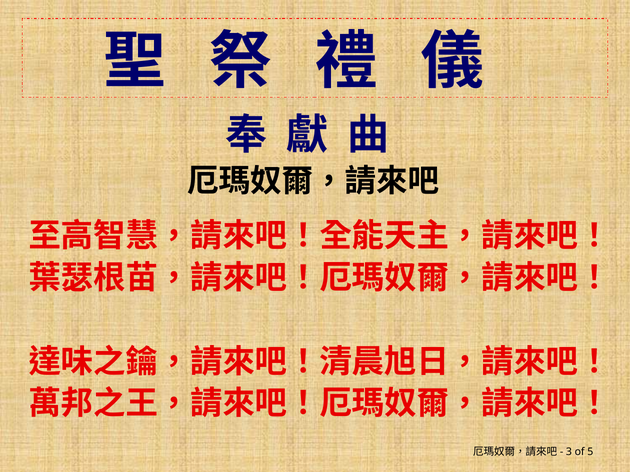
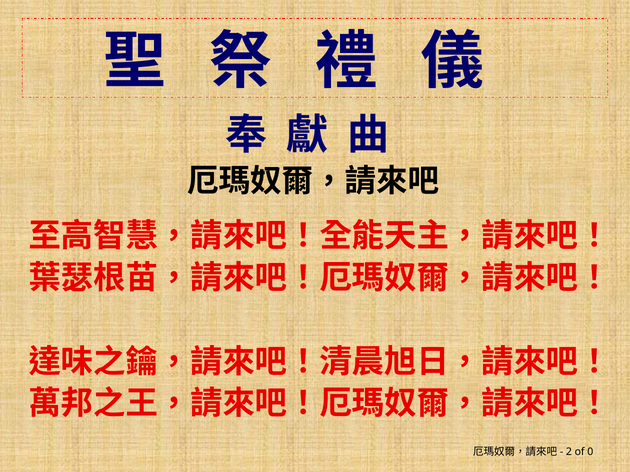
3: 3 -> 2
5: 5 -> 0
